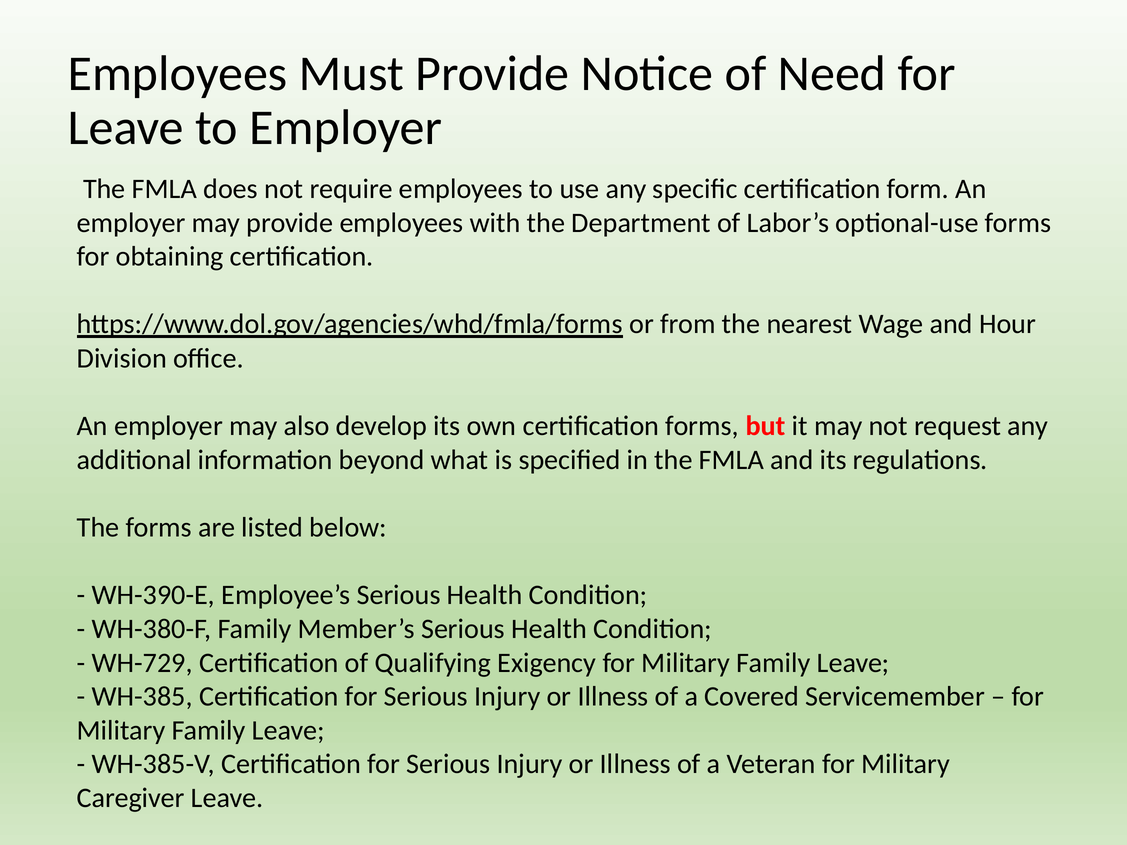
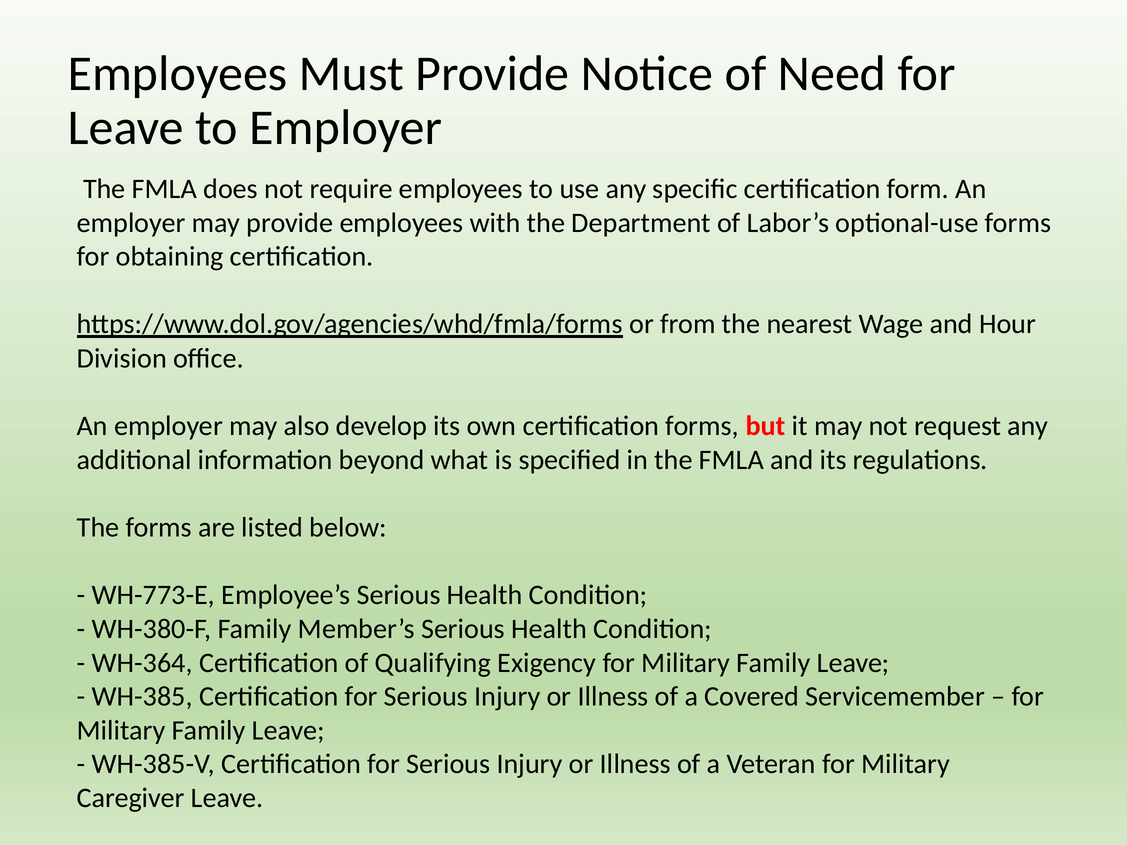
WH-390-E: WH-390-E -> WH-773-E
WH-729: WH-729 -> WH-364
